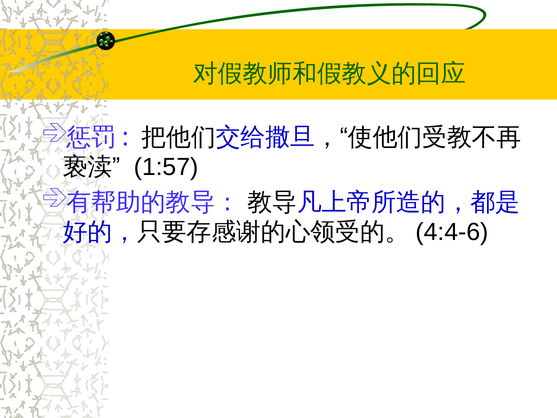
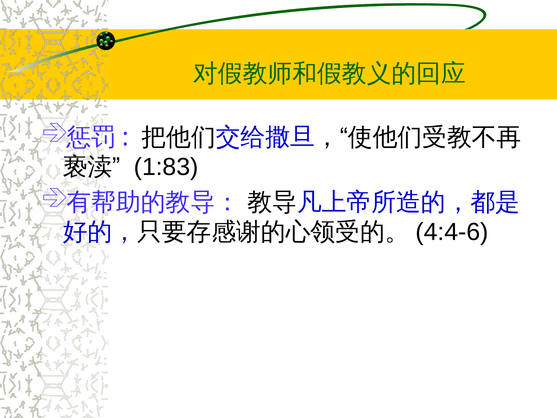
1:57: 1:57 -> 1:83
